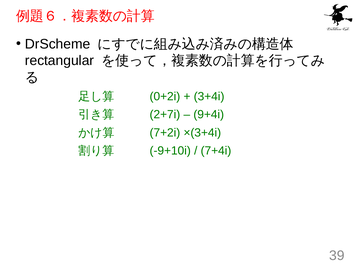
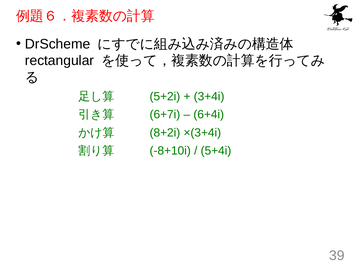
0+2i: 0+2i -> 5+2i
2+7i: 2+7i -> 6+7i
9+4i: 9+4i -> 6+4i
7+2i: 7+2i -> 8+2i
-9+10i: -9+10i -> -8+10i
7+4i: 7+4i -> 5+4i
